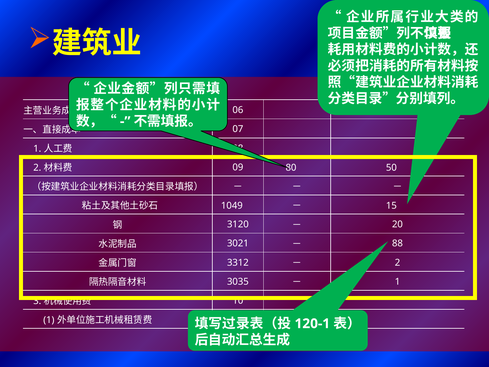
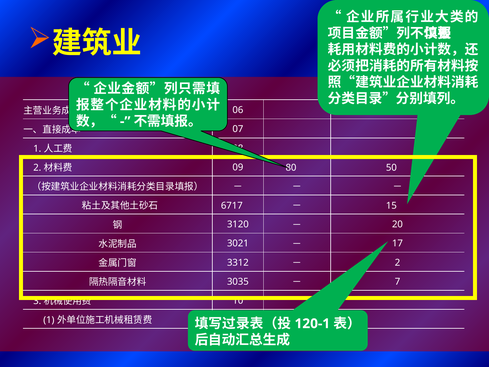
1049: 1049 -> 6717
88: 88 -> 17
1 at (397, 281): 1 -> 7
